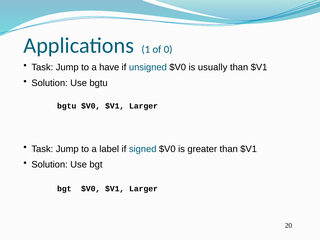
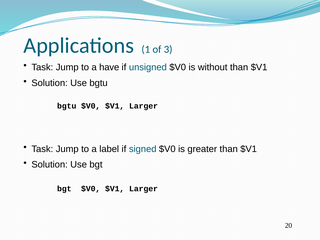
0: 0 -> 3
usually: usually -> without
